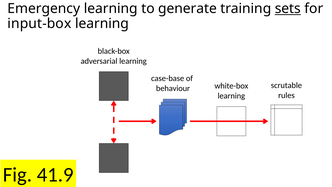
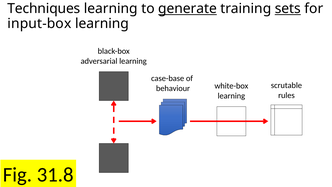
Emergency: Emergency -> Techniques
generate underline: none -> present
41.9: 41.9 -> 31.8
